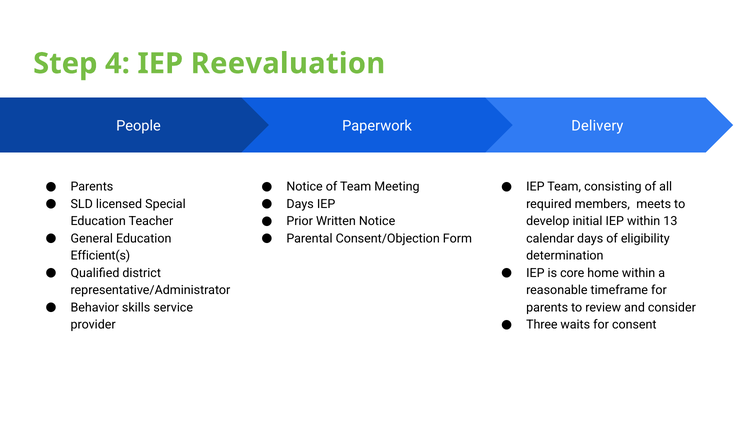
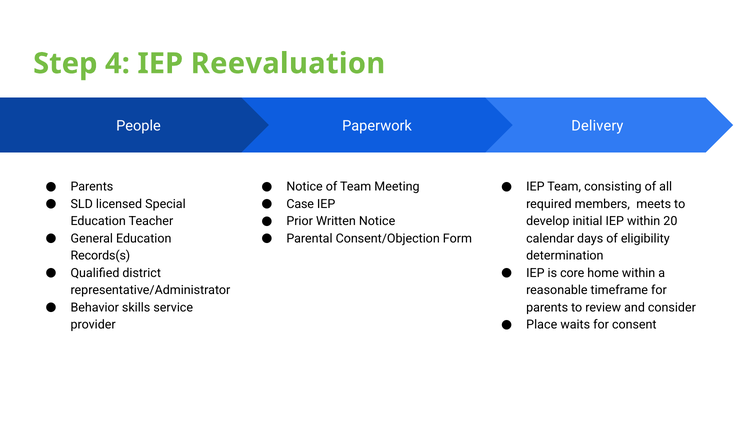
Days at (300, 204): Days -> Case
13: 13 -> 20
Efficient(s: Efficient(s -> Records(s
Three: Three -> Place
